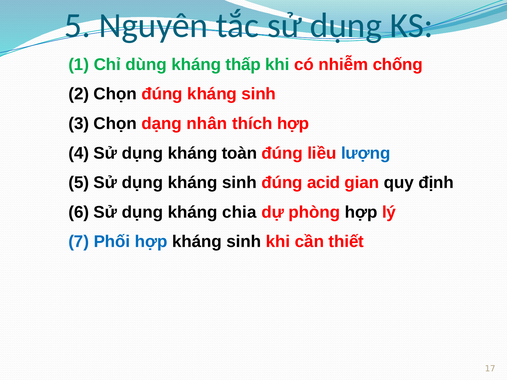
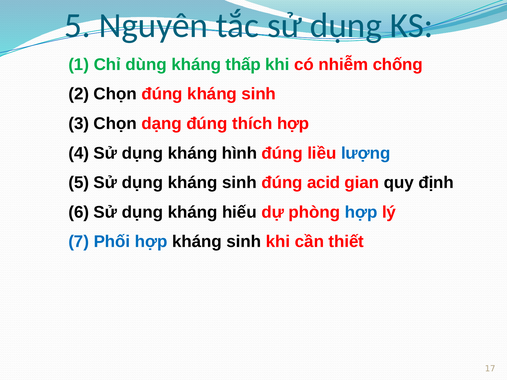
dạng nhân: nhân -> đúng
toàn: toàn -> hình
chia: chia -> hiếu
hợp at (361, 213) colour: black -> blue
